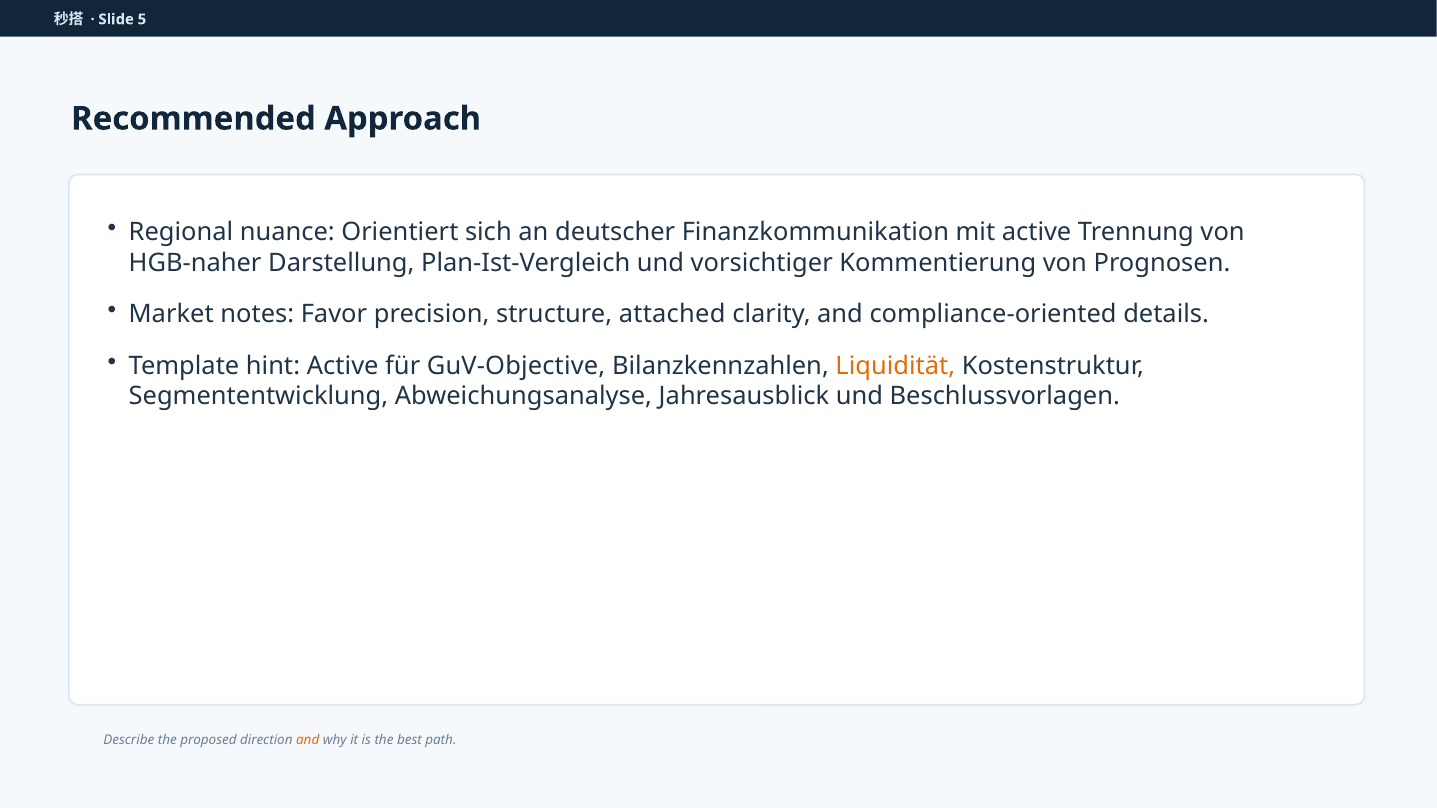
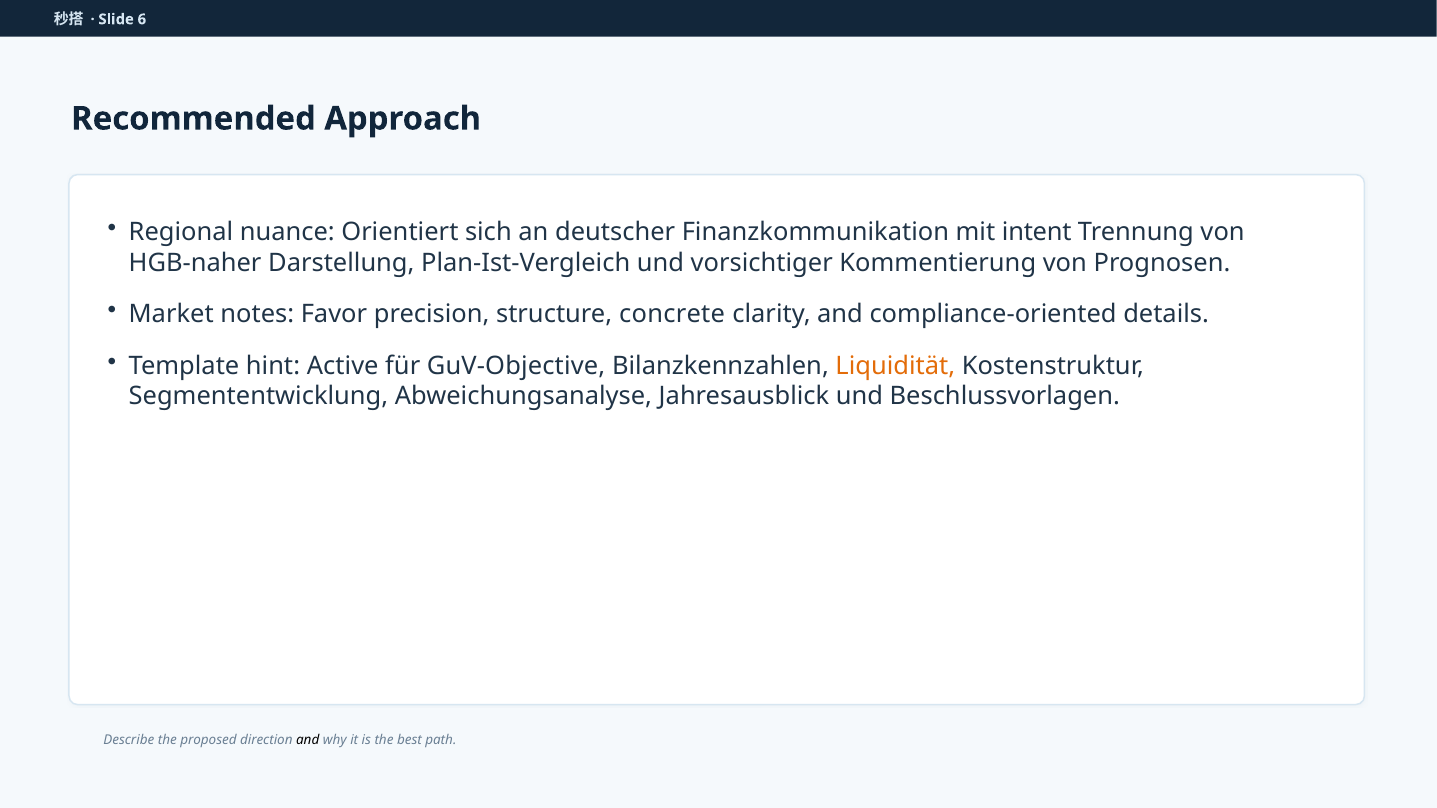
5: 5 -> 6
mit active: active -> intent
attached: attached -> concrete
and at (308, 740) colour: orange -> black
